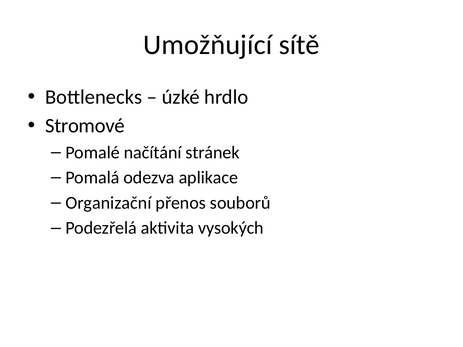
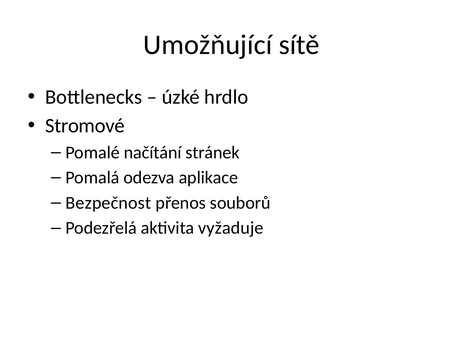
Organizační: Organizační -> Bezpečnost
vysokých: vysokých -> vyžaduje
